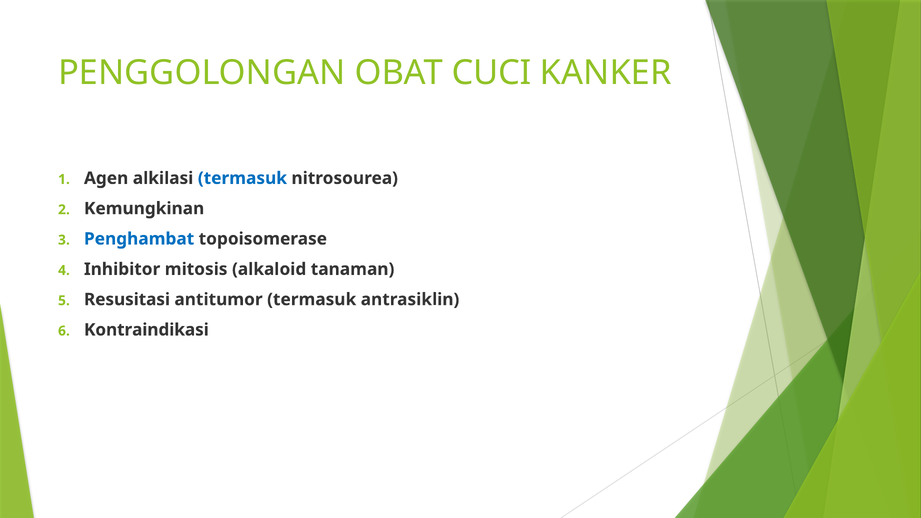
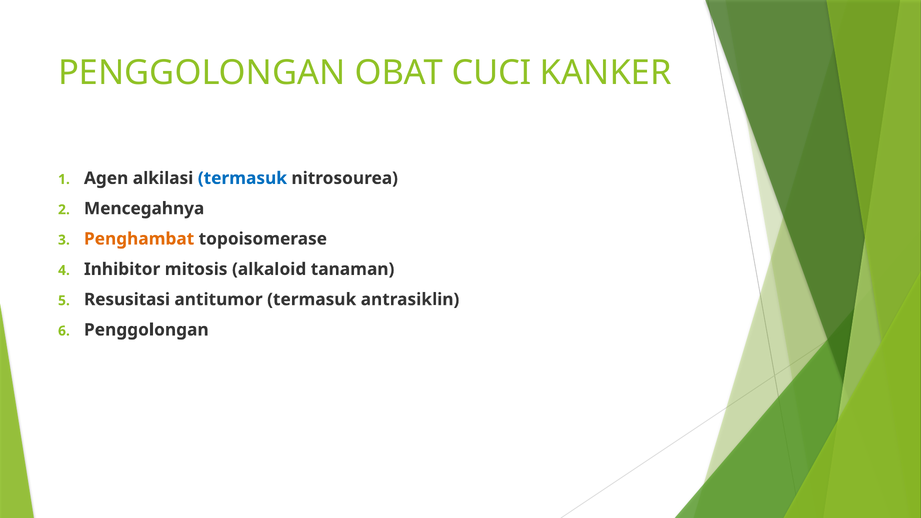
Kemungkinan: Kemungkinan -> Mencegahnya
Penghambat colour: blue -> orange
Kontraindikasi at (146, 330): Kontraindikasi -> Penggolongan
